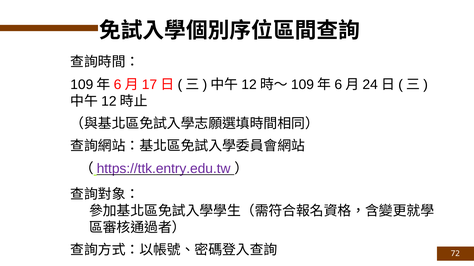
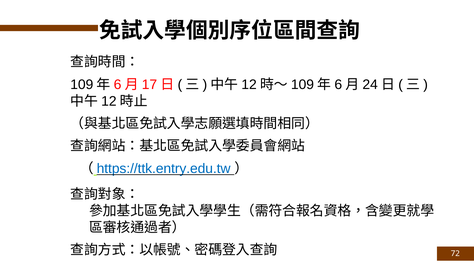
https://ttk.entry.edu.tw colour: purple -> blue
